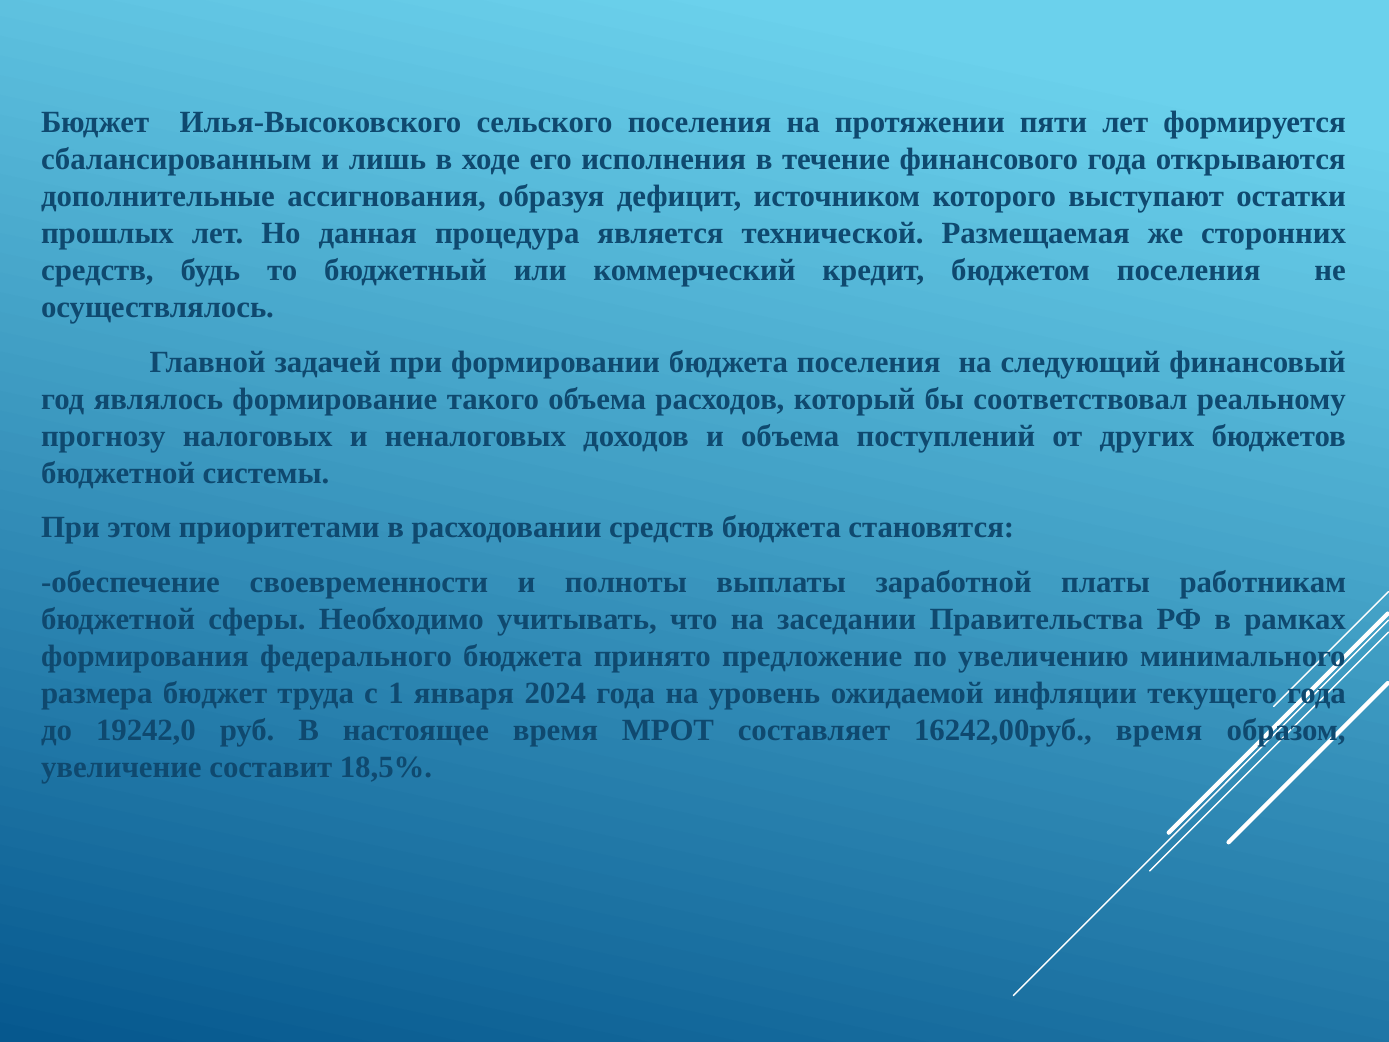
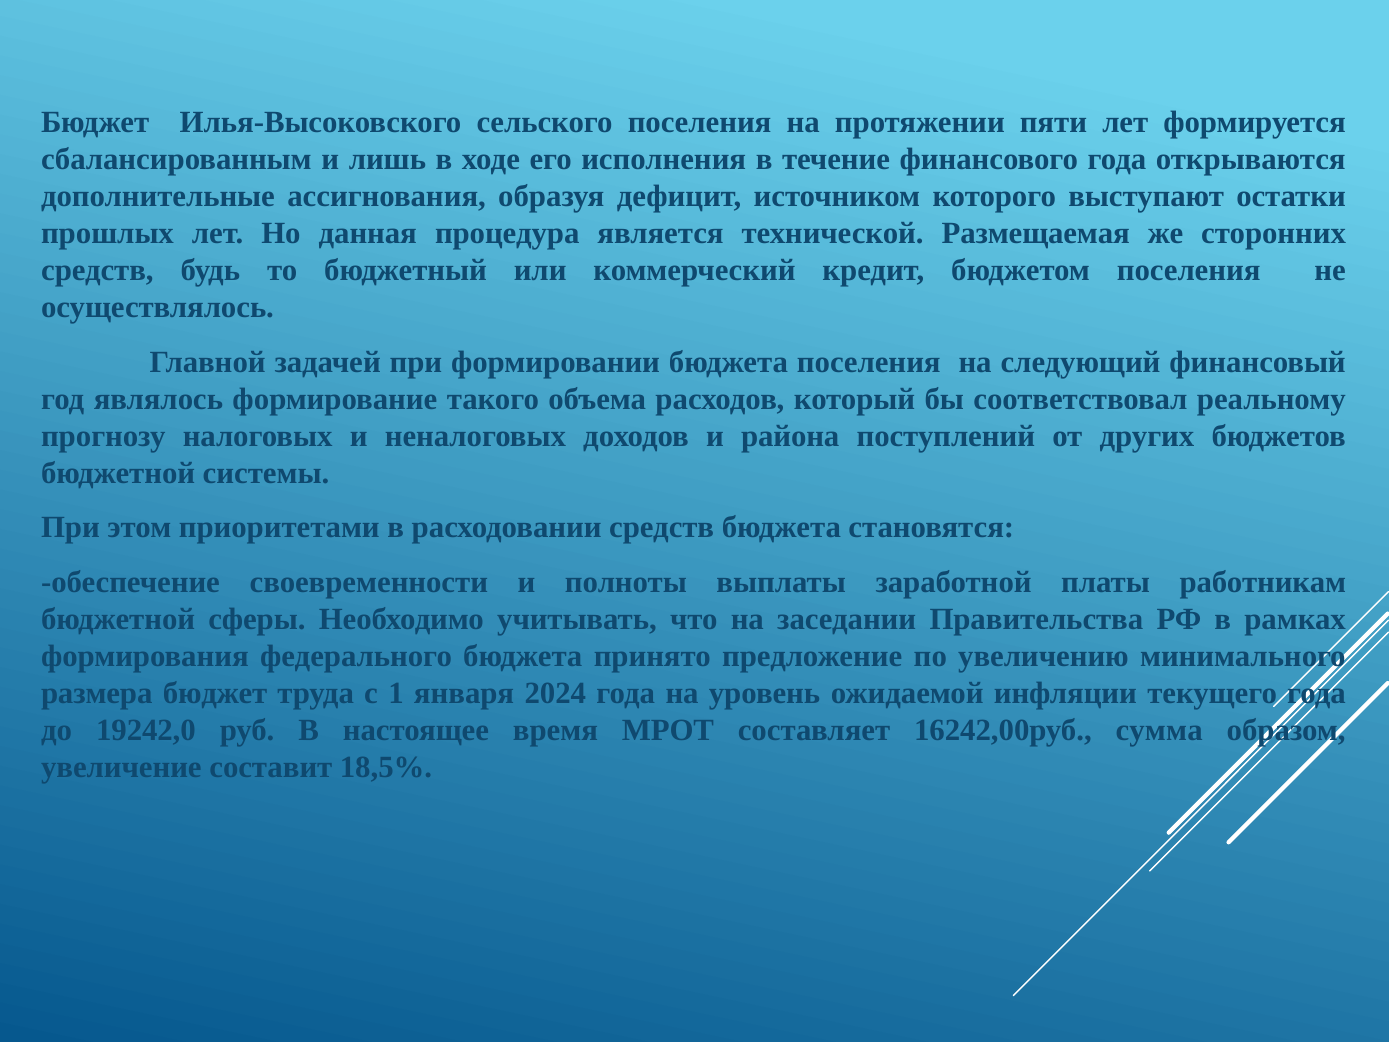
и объема: объема -> района
16242,00руб время: время -> сумма
